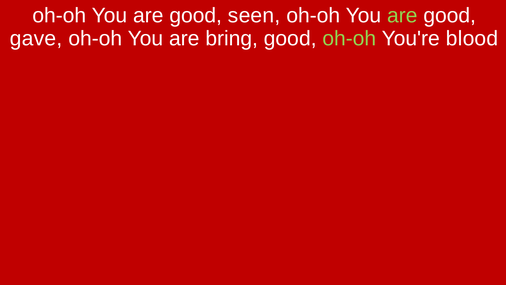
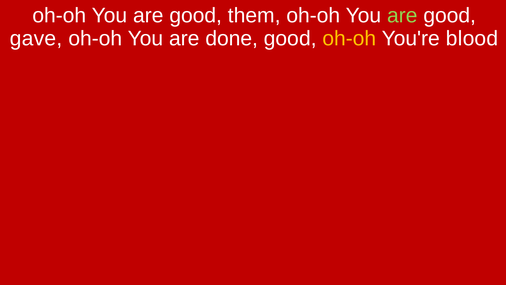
seen: seen -> them
bring: bring -> done
oh-oh at (349, 38) colour: light green -> yellow
